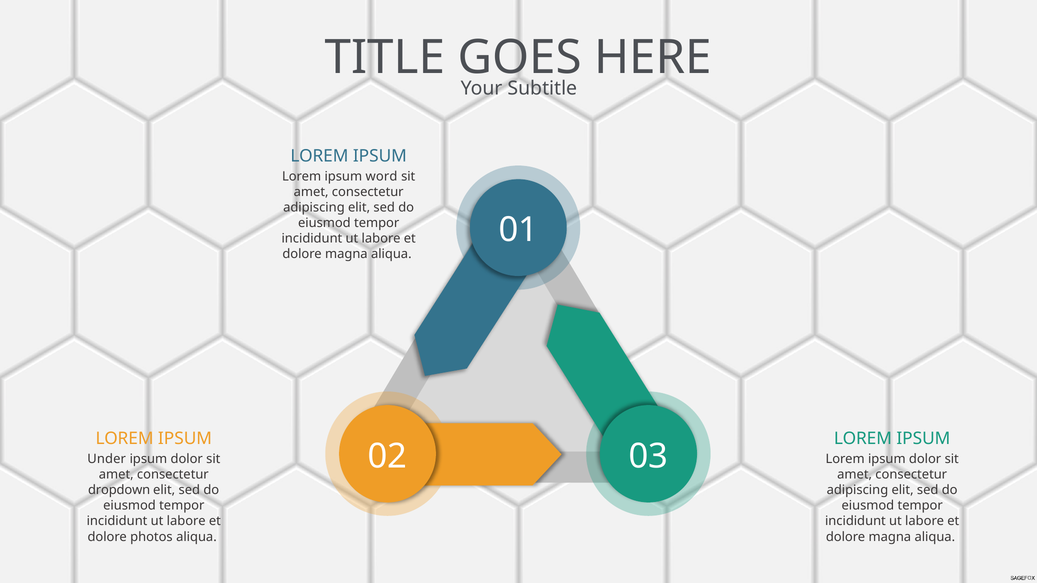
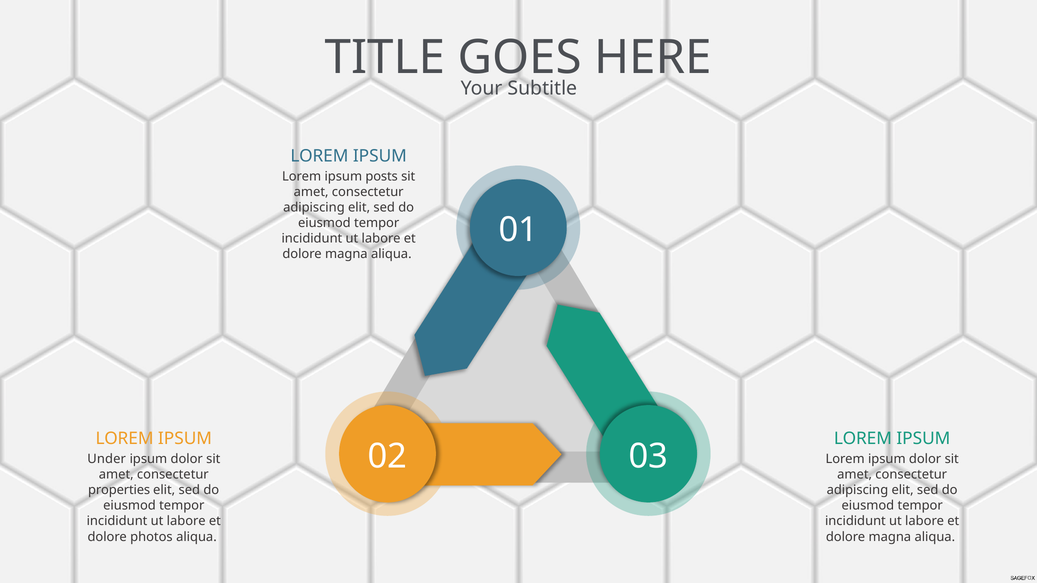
word: word -> posts
dropdown: dropdown -> properties
